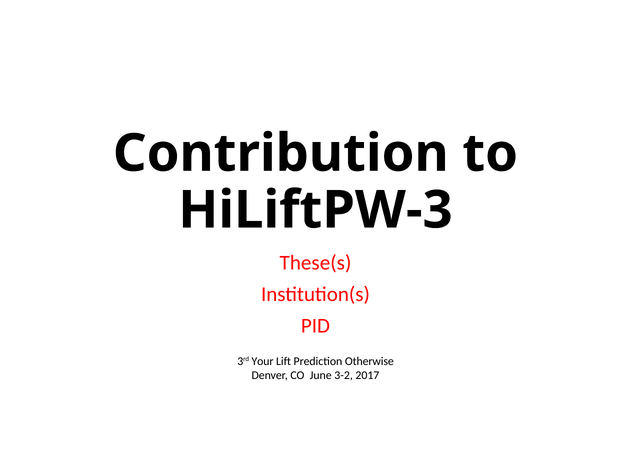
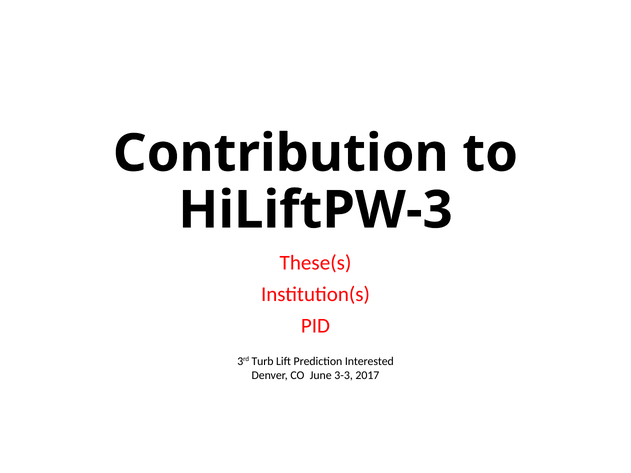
Your: Your -> Turb
Otherwise: Otherwise -> Interested
3-2: 3-2 -> 3-3
